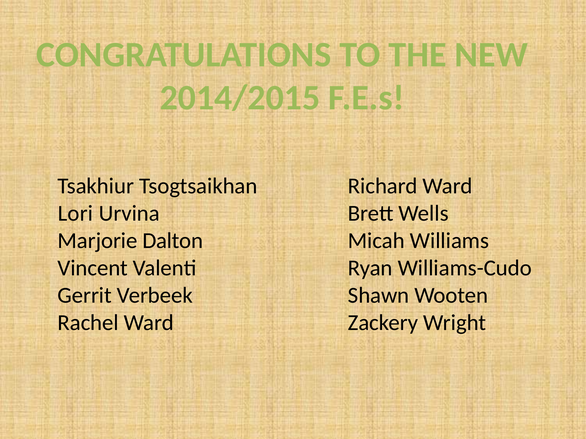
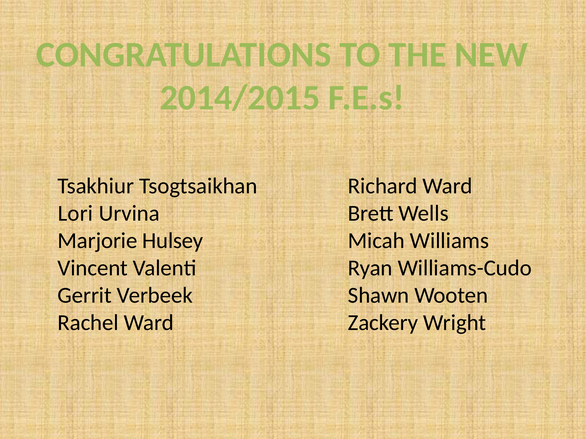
Dalton: Dalton -> Hulsey
